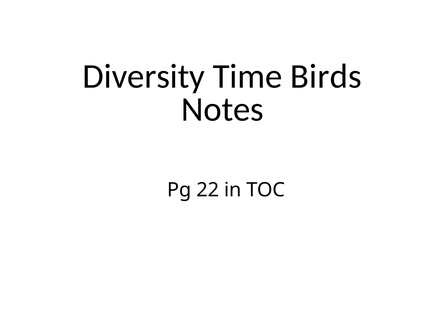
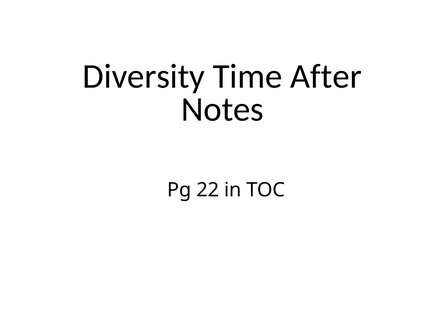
Birds: Birds -> After
